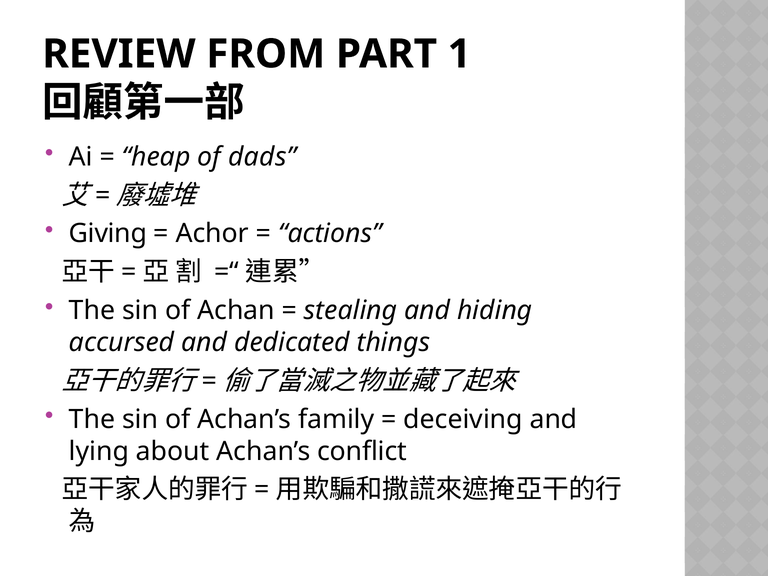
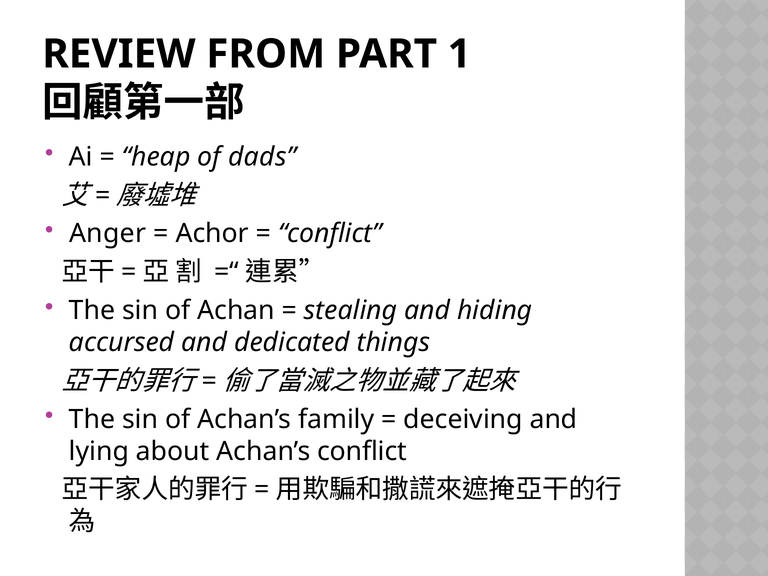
Giving: Giving -> Anger
actions at (330, 234): actions -> conflict
